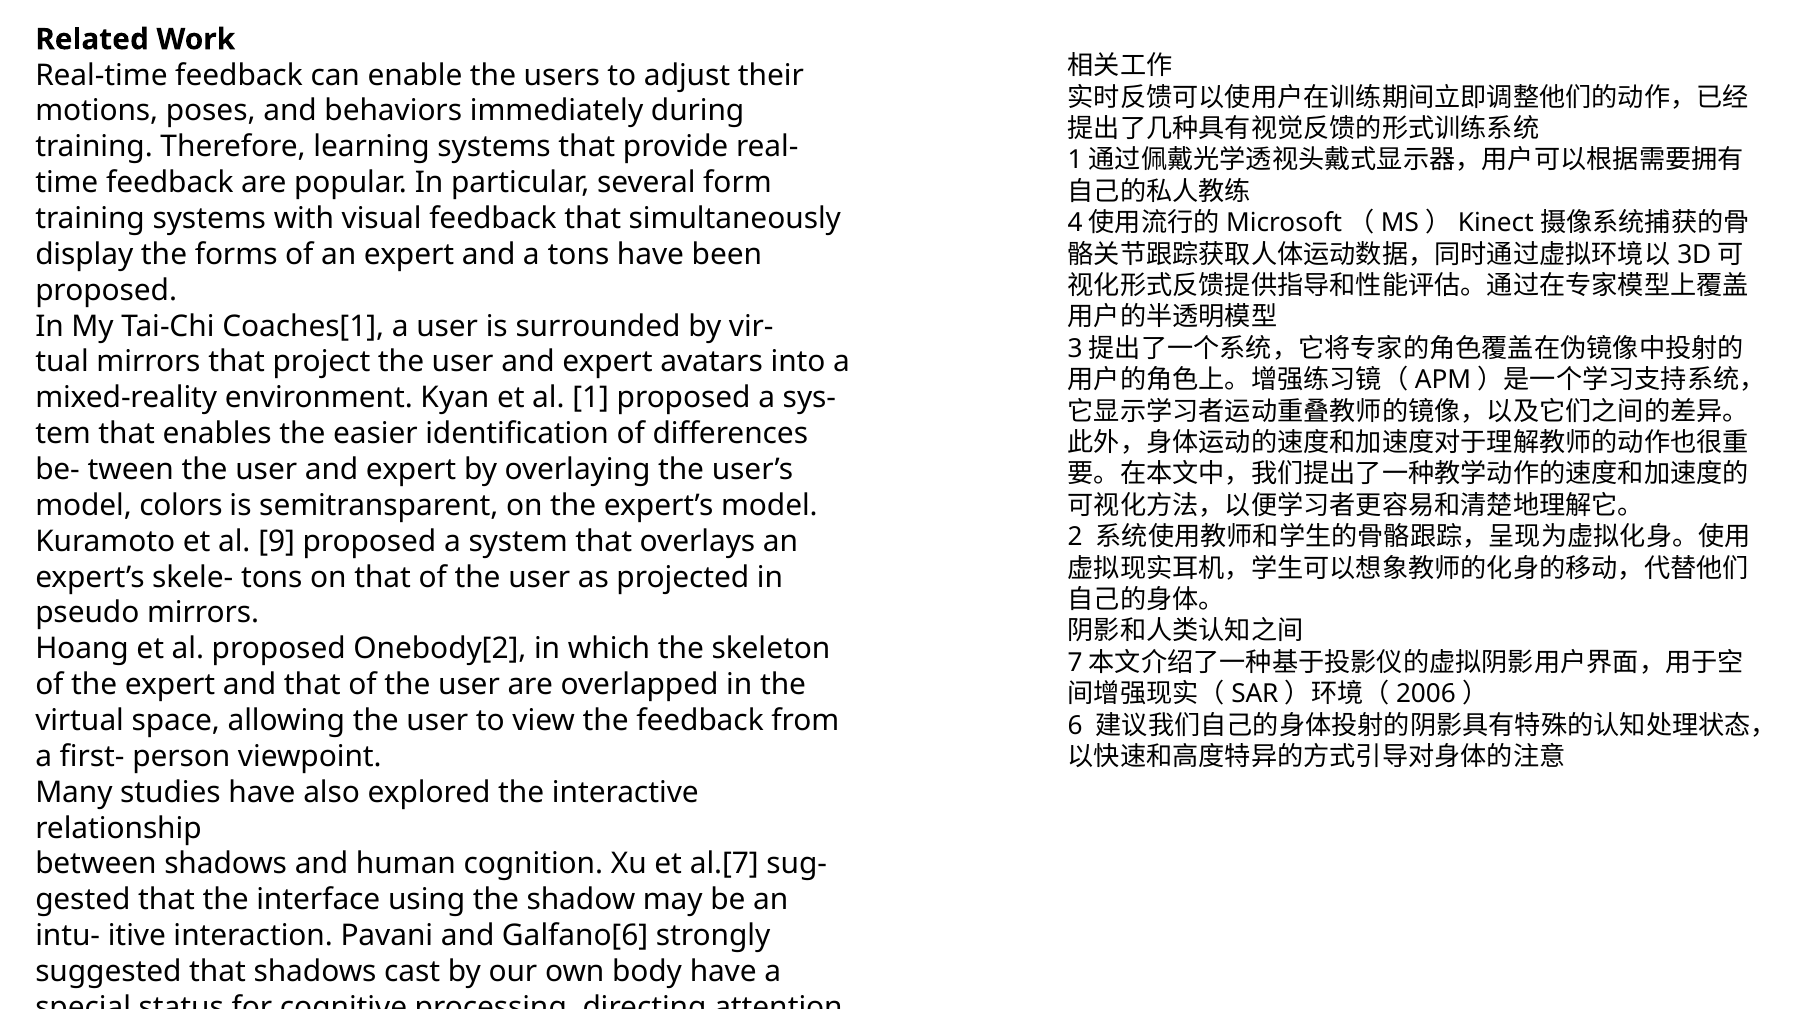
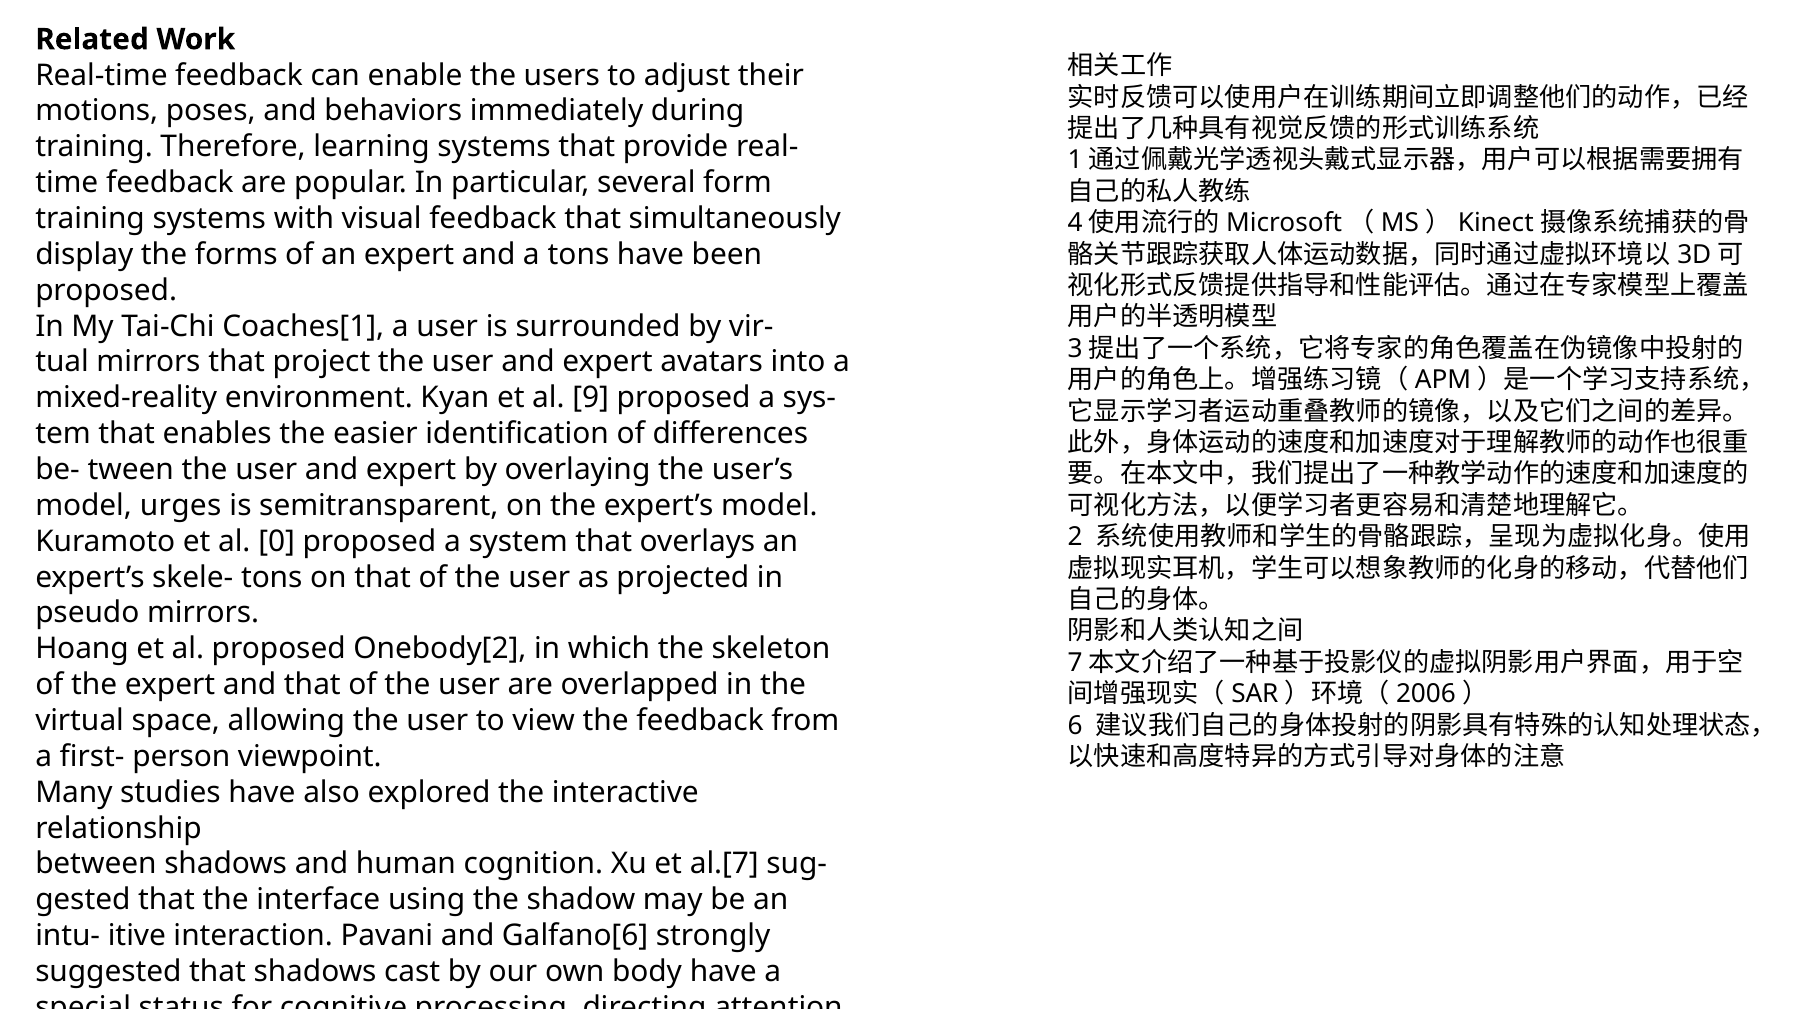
1: 1 -> 9
colors: colors -> urges
9: 9 -> 0
